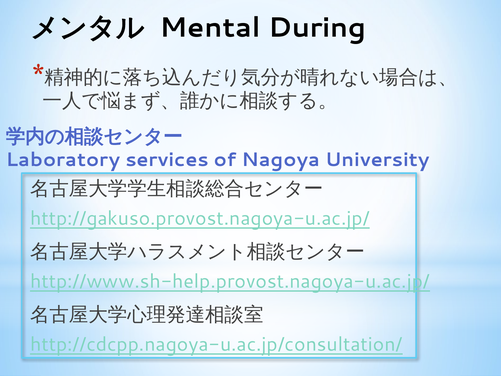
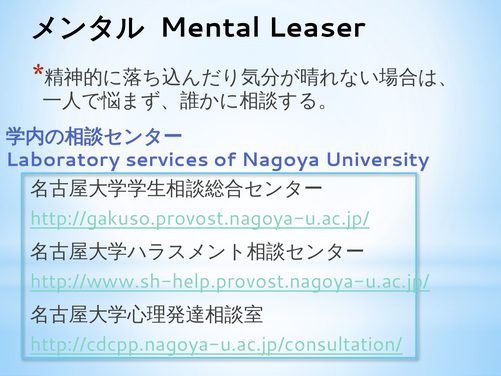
During: During -> Leaser
